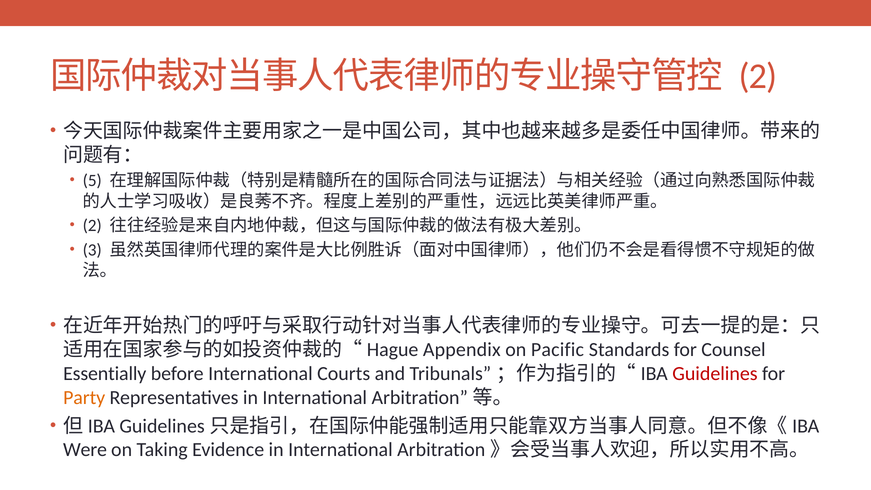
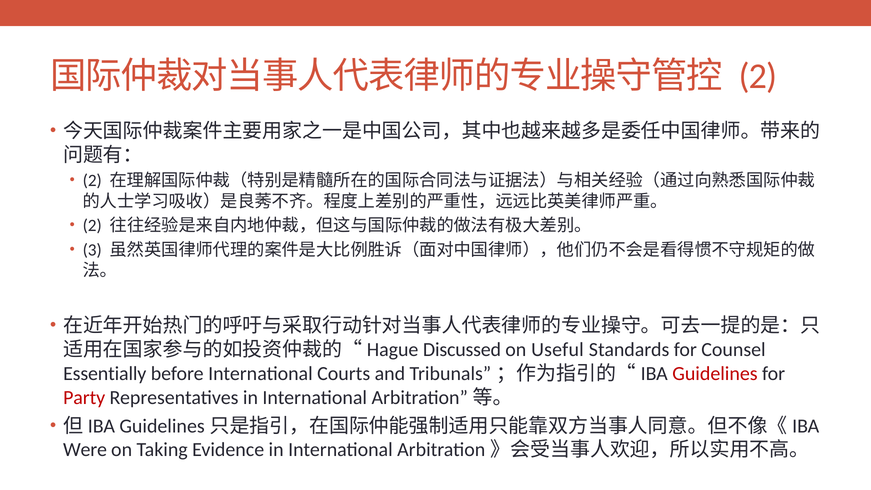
5 at (92, 181): 5 -> 2
Appendix: Appendix -> Discussed
Pacific: Pacific -> Useful
Party colour: orange -> red
